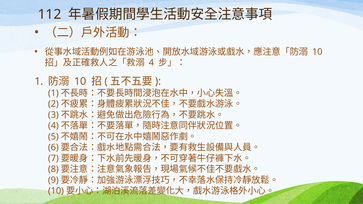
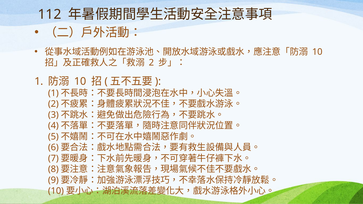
4 at (151, 63): 4 -> 2
